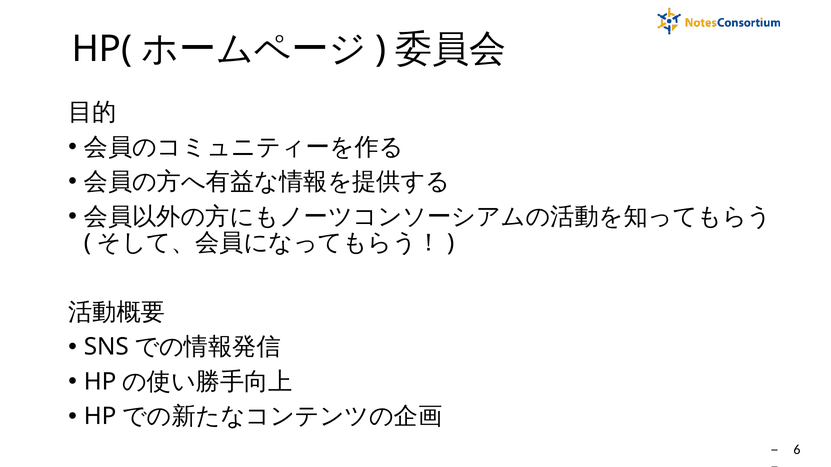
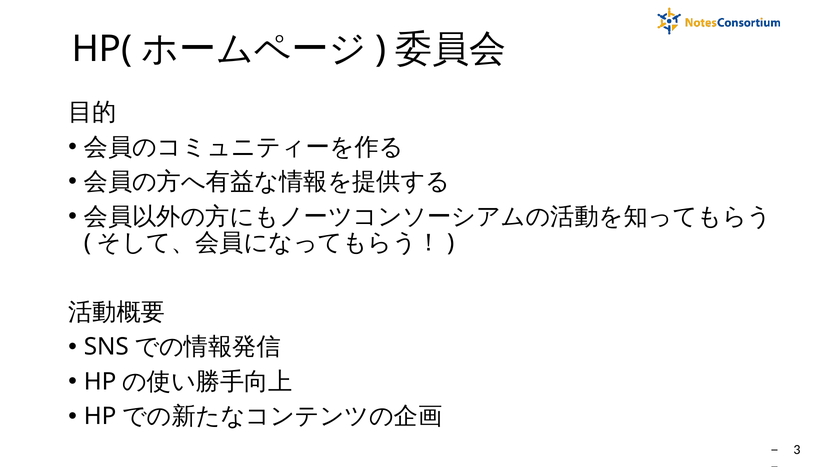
6: 6 -> 3
